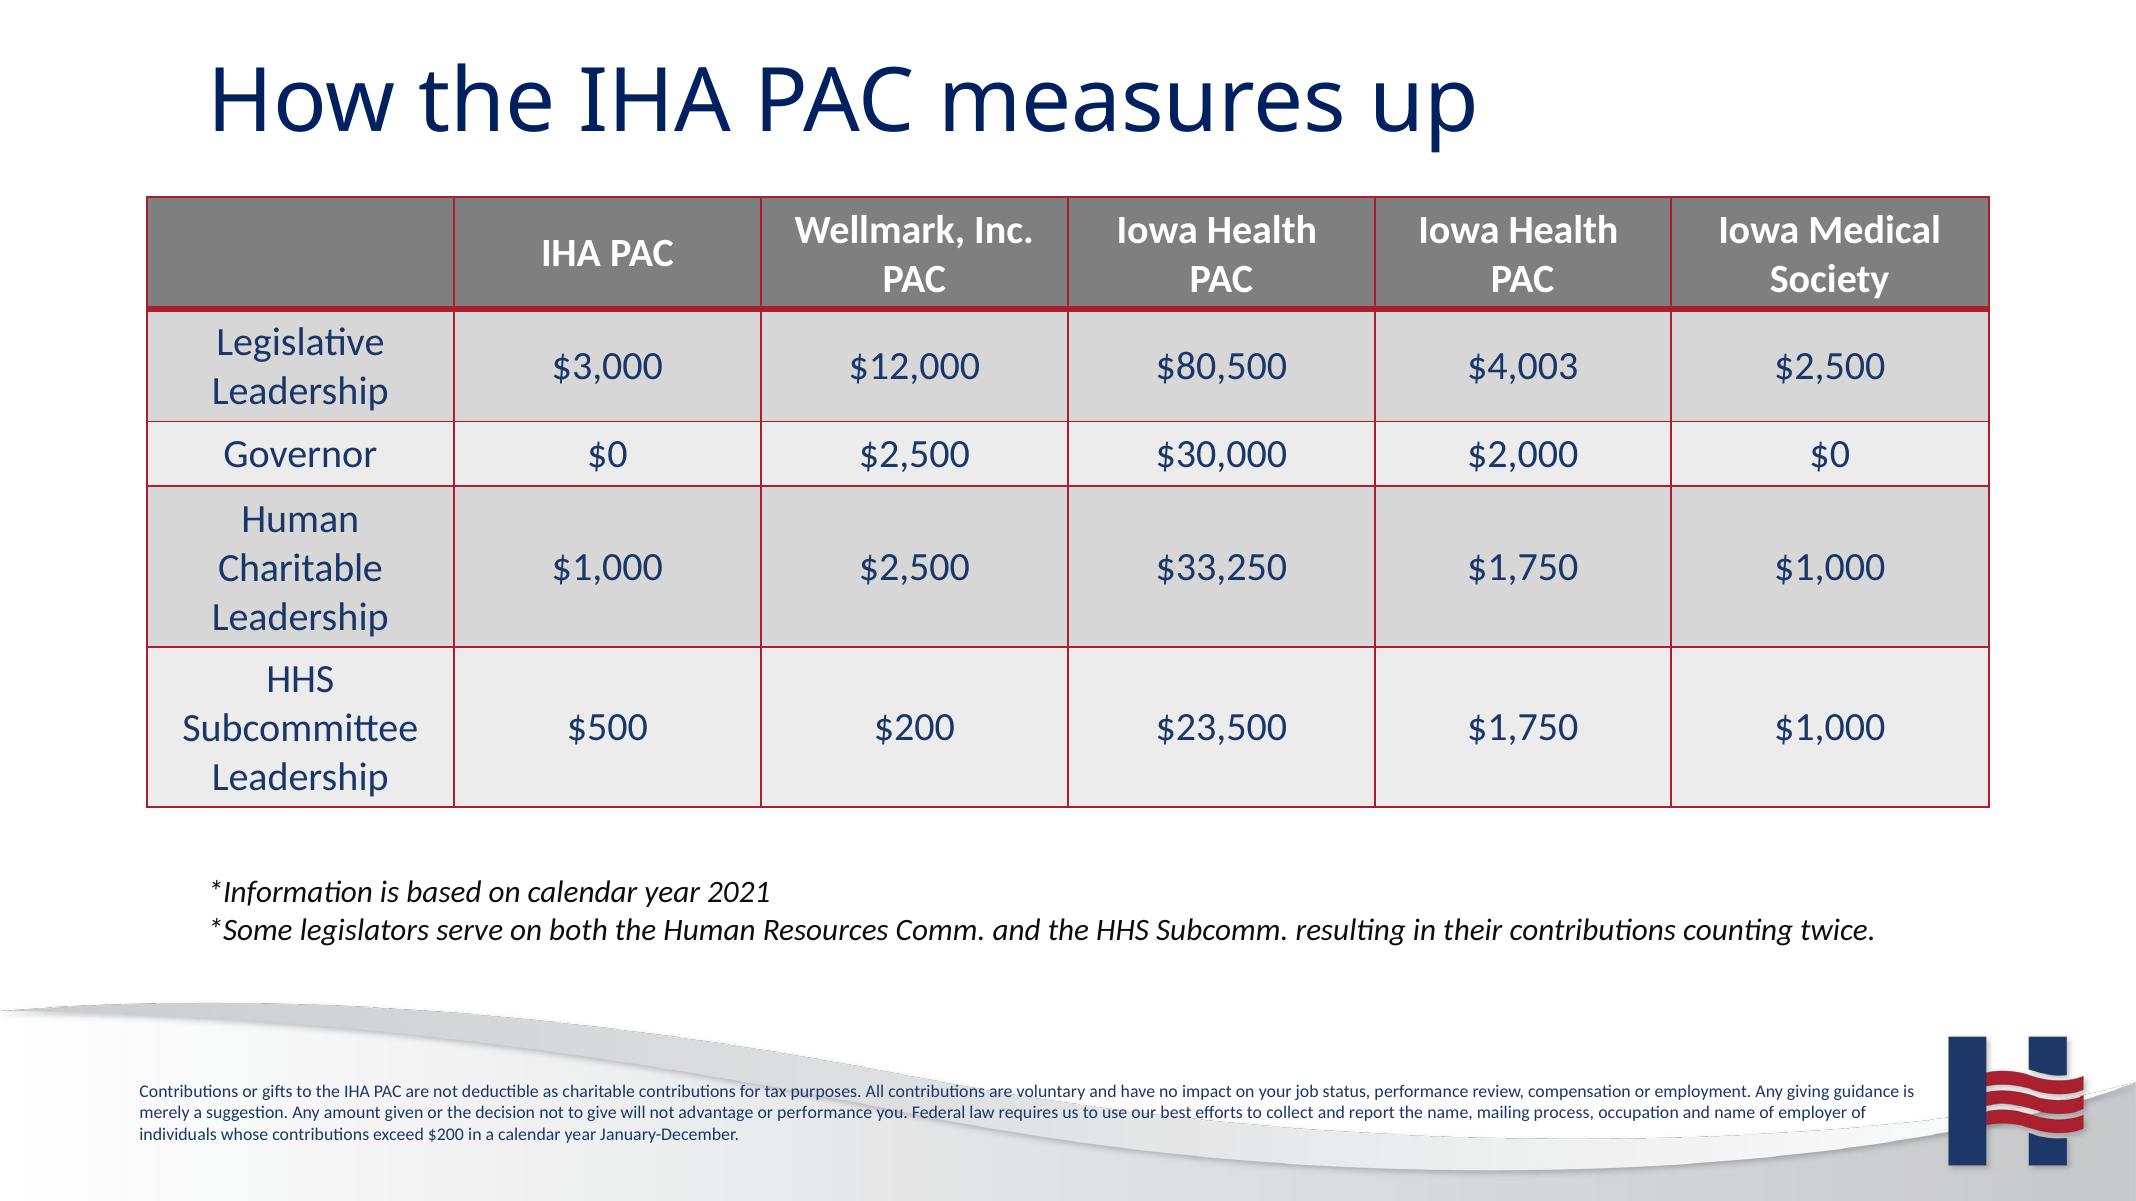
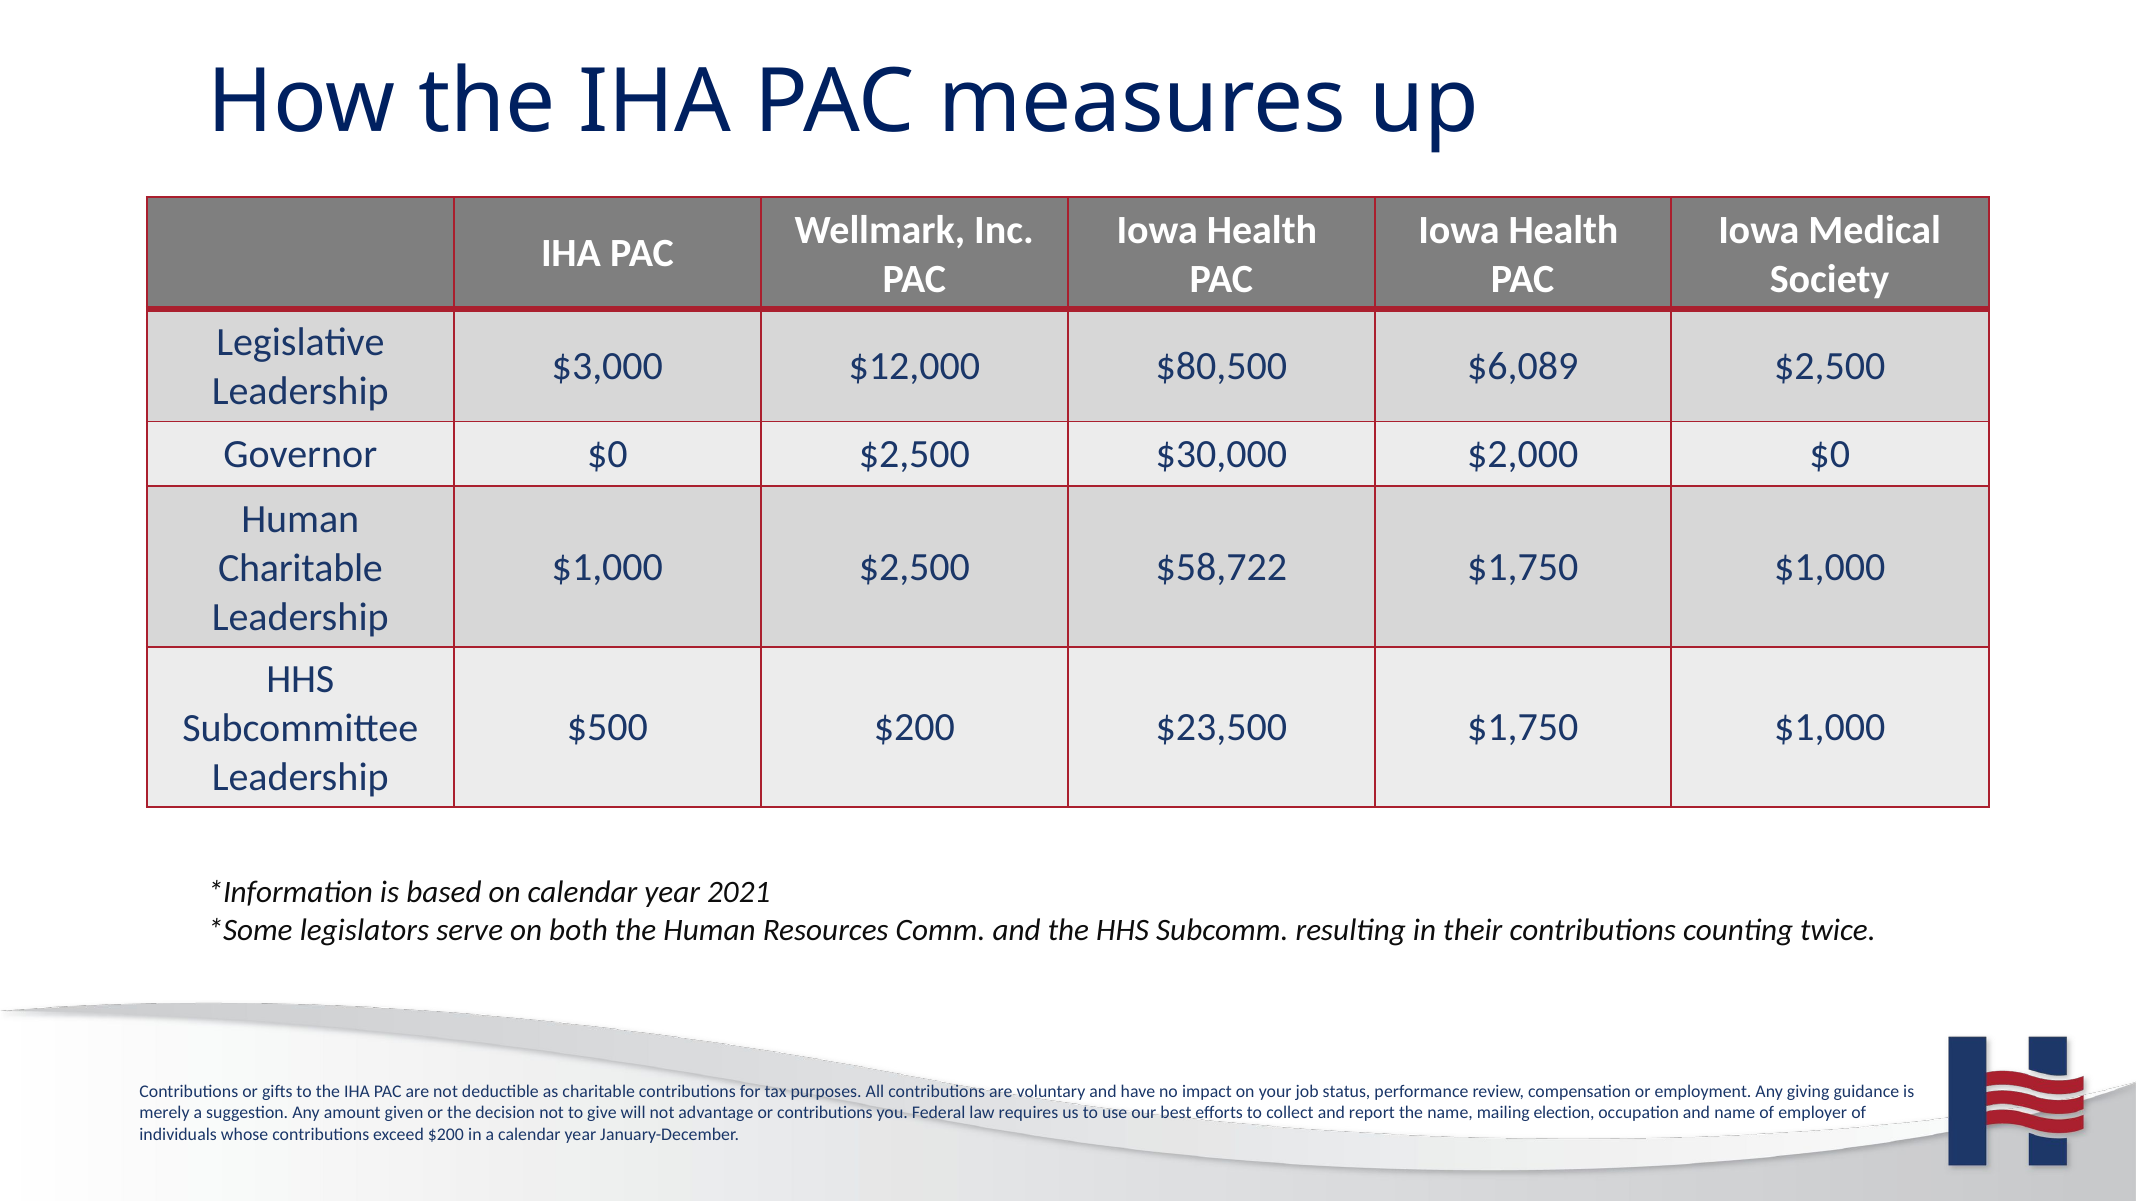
$4,003: $4,003 -> $6,089
$33,250: $33,250 -> $58,722
or performance: performance -> contributions
process: process -> election
